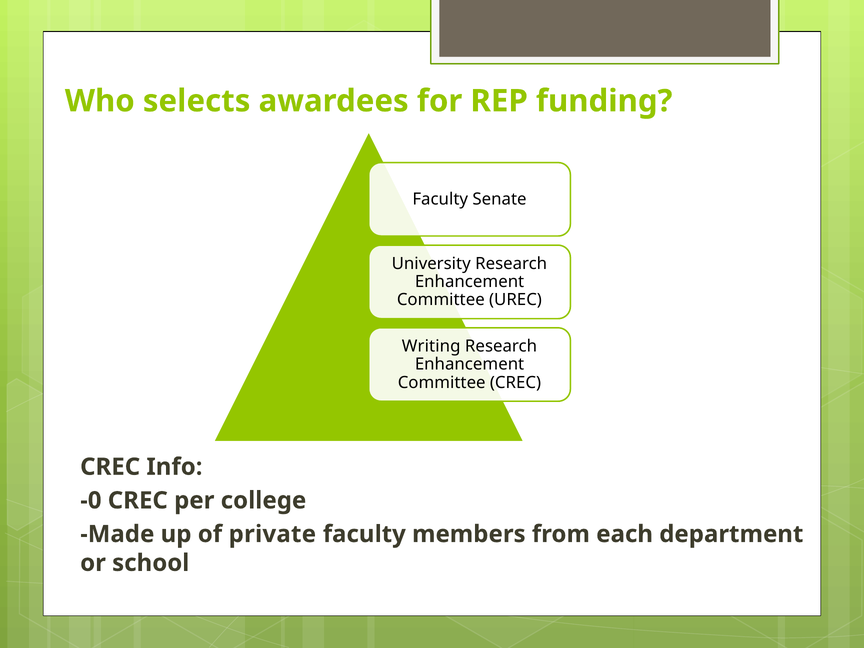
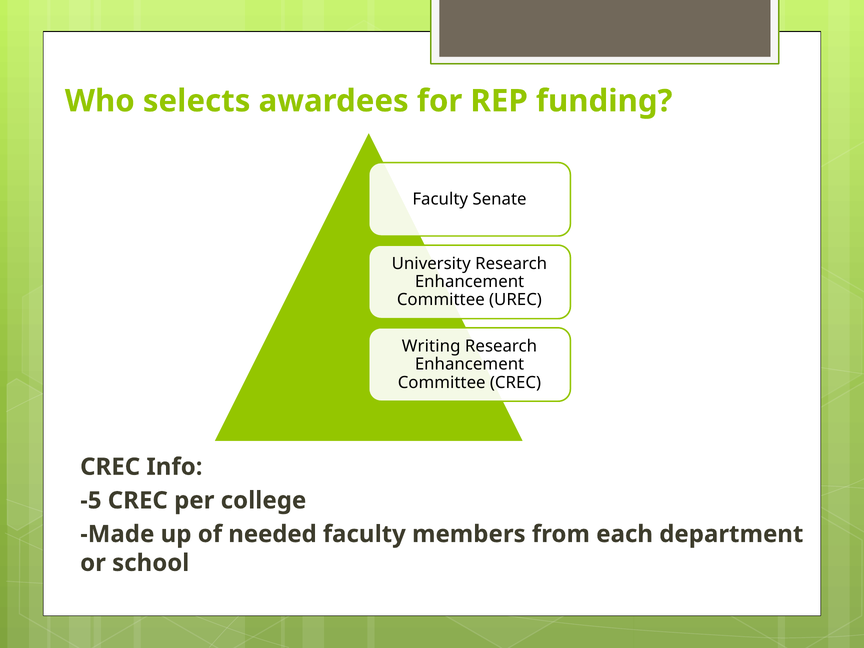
-0: -0 -> -5
private: private -> needed
